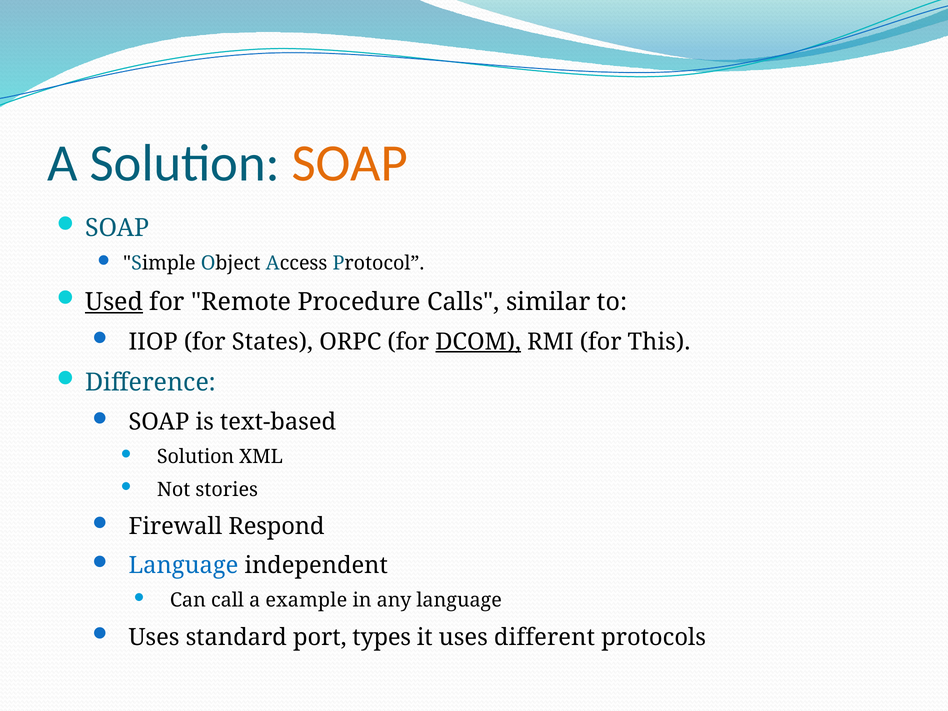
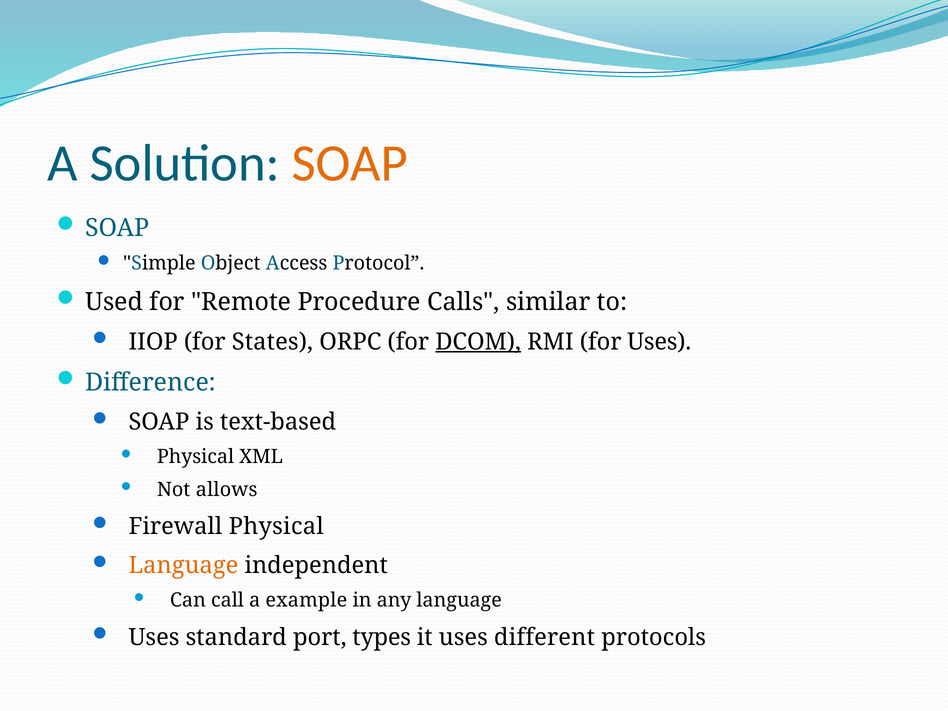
Used underline: present -> none
for This: This -> Uses
Solution at (196, 457): Solution -> Physical
stories: stories -> allows
Firewall Respond: Respond -> Physical
Language at (183, 566) colour: blue -> orange
